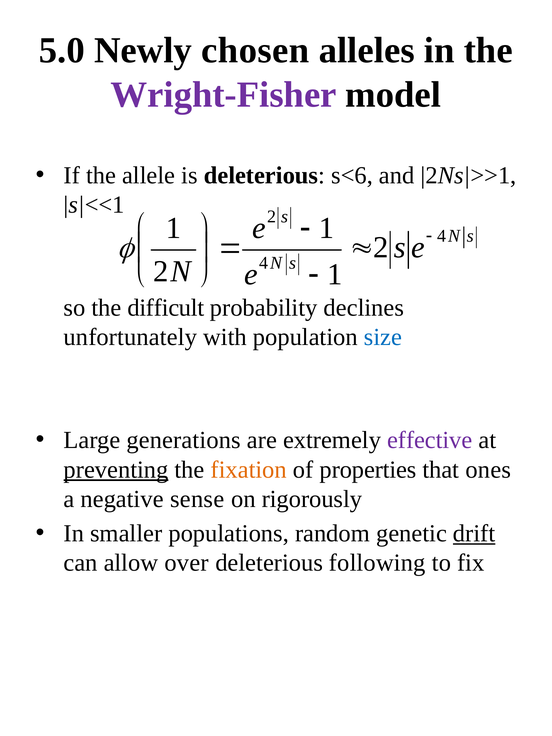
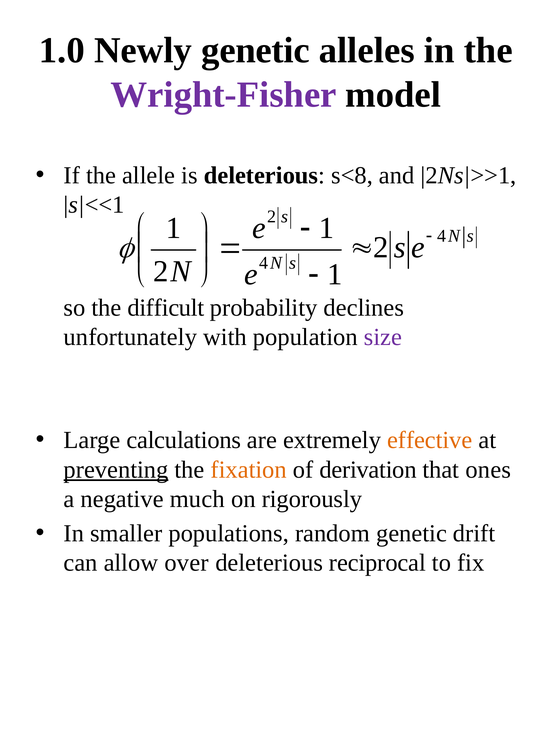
5.0: 5.0 -> 1.0
Newly chosen: chosen -> genetic
s<6: s<6 -> s<8
size colour: blue -> purple
generations: generations -> calculations
effective colour: purple -> orange
properties: properties -> derivation
sense: sense -> much
drift underline: present -> none
following: following -> reciprocal
